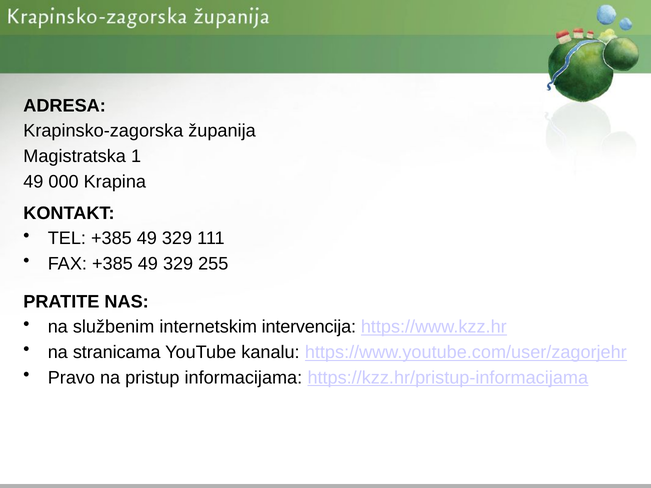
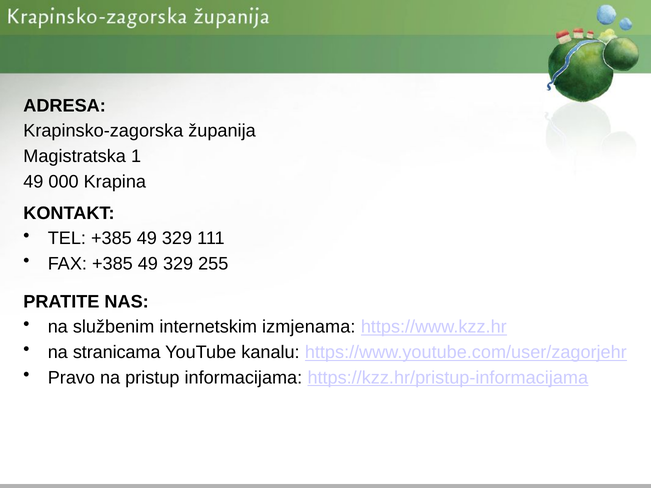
intervencija: intervencija -> izmjenama
